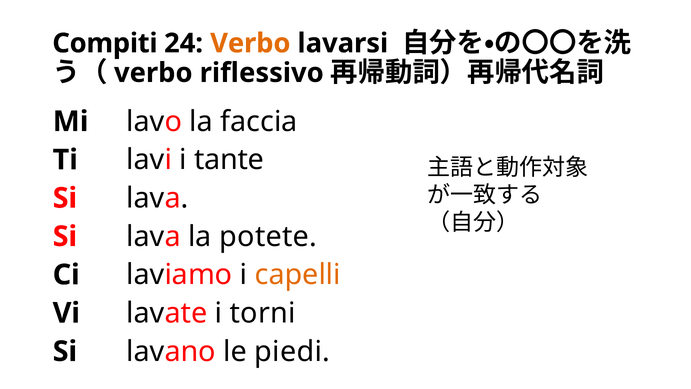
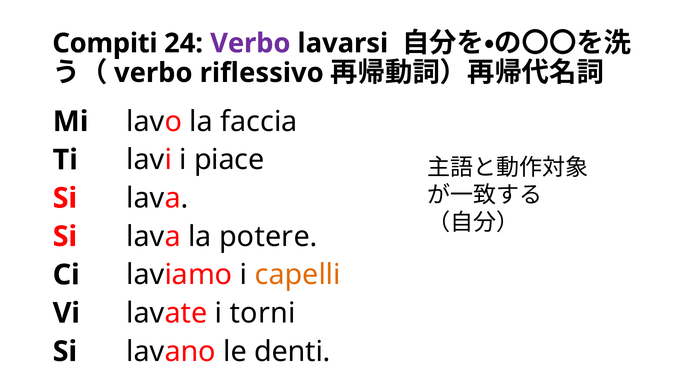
Verbo at (250, 43) colour: orange -> purple
tante: tante -> piace
potete: potete -> potere
piedi: piedi -> denti
